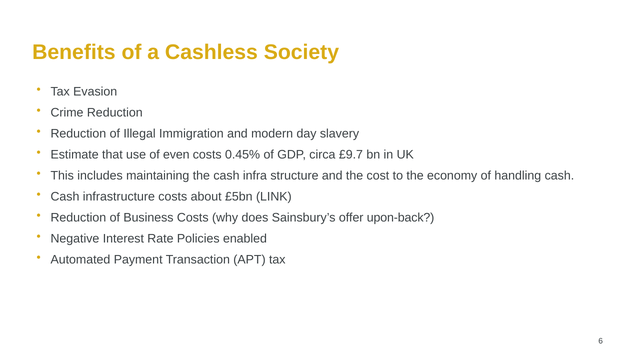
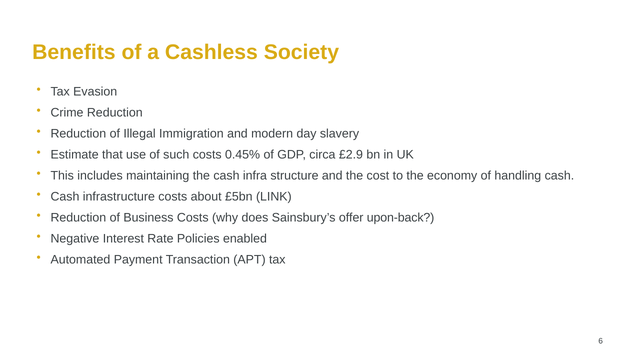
even: even -> such
£9.7: £9.7 -> £2.9
